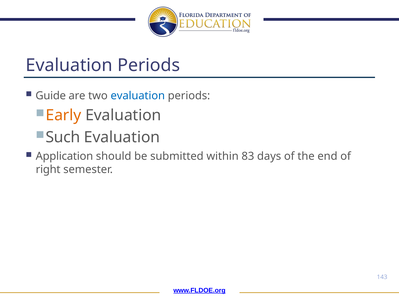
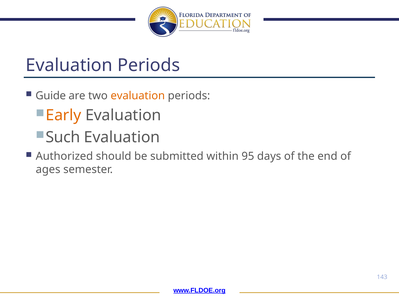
evaluation at (138, 96) colour: blue -> orange
Application: Application -> Authorized
83: 83 -> 95
right: right -> ages
